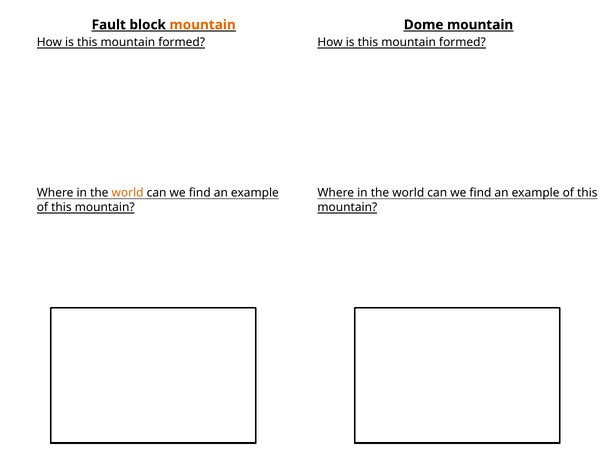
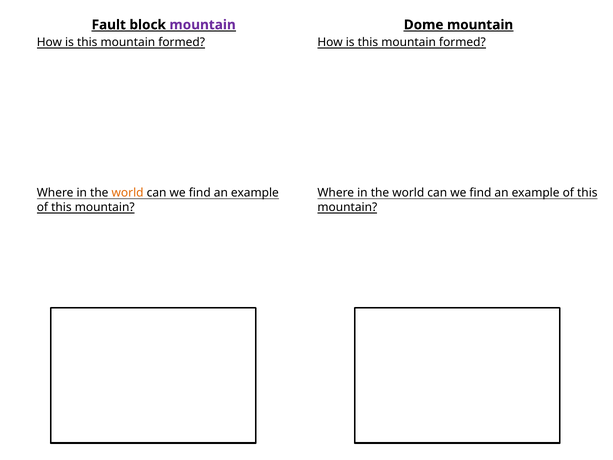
mountain at (203, 25) colour: orange -> purple
